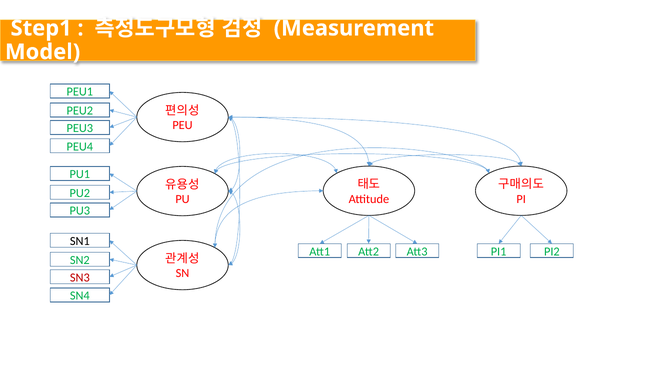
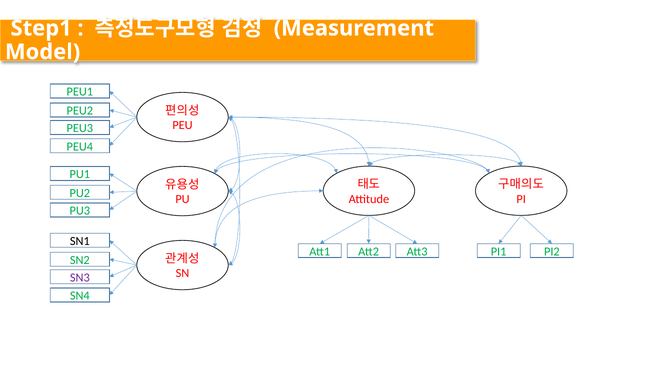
SN3 colour: red -> purple
